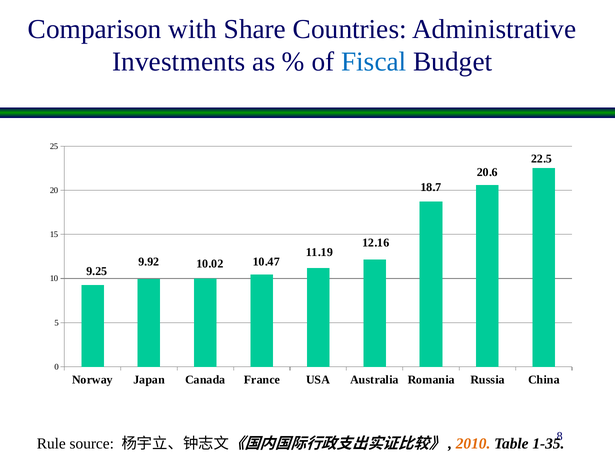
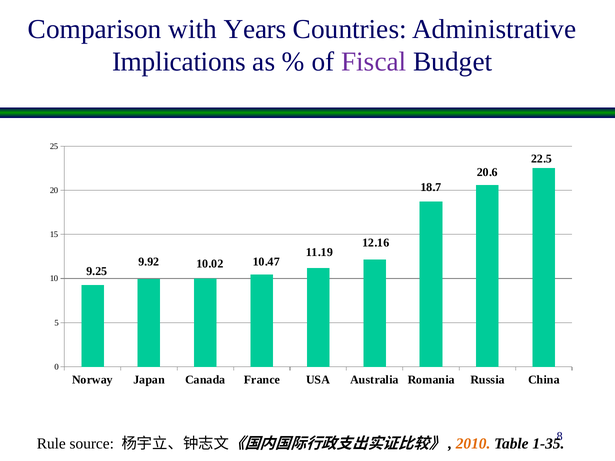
Share: Share -> Years
Investments: Investments -> Implications
Fiscal colour: blue -> purple
